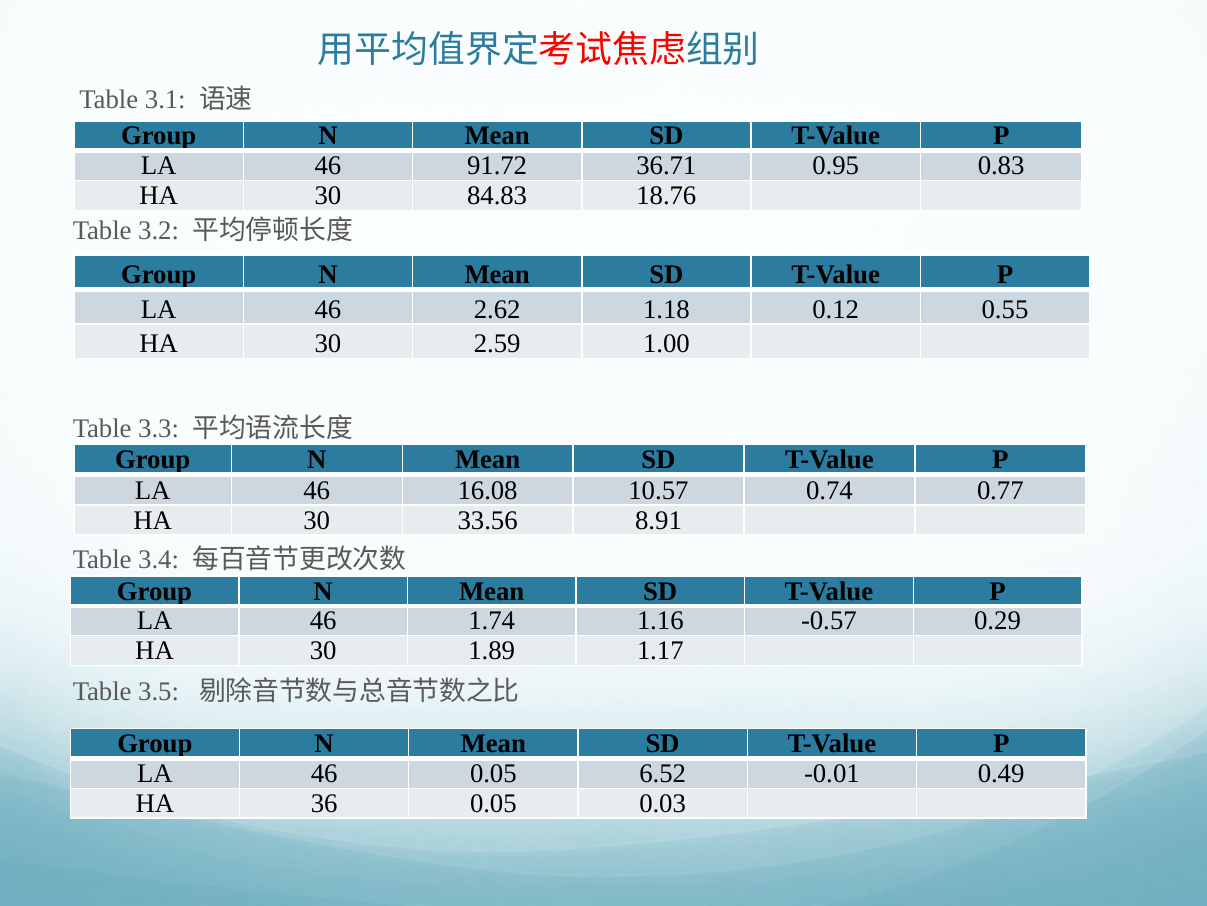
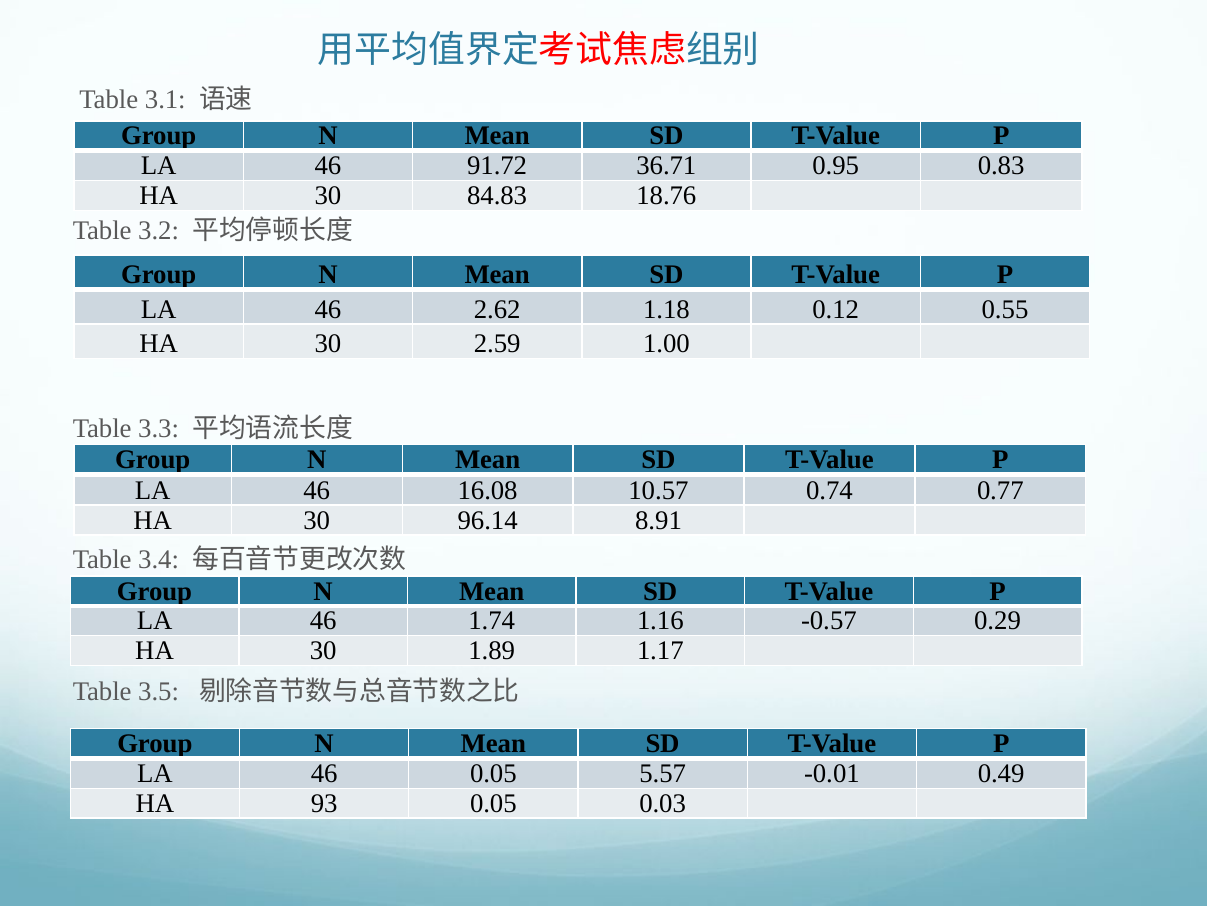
33.56: 33.56 -> 96.14
6.52: 6.52 -> 5.57
36: 36 -> 93
